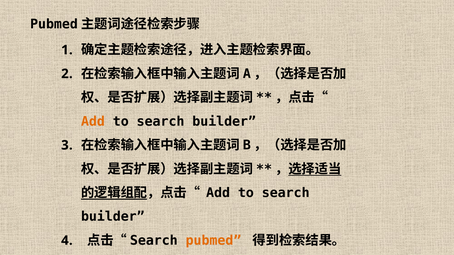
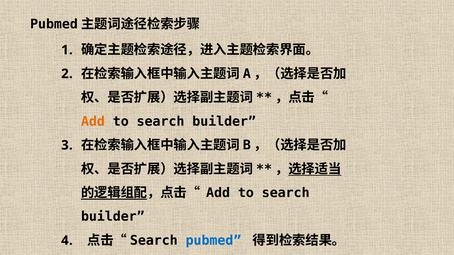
pubmed colour: orange -> blue
